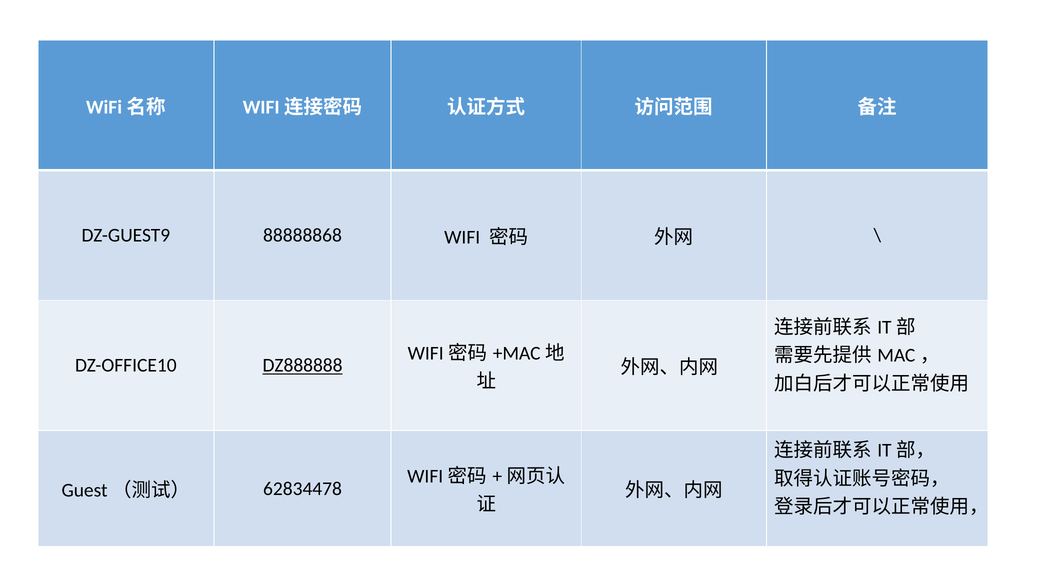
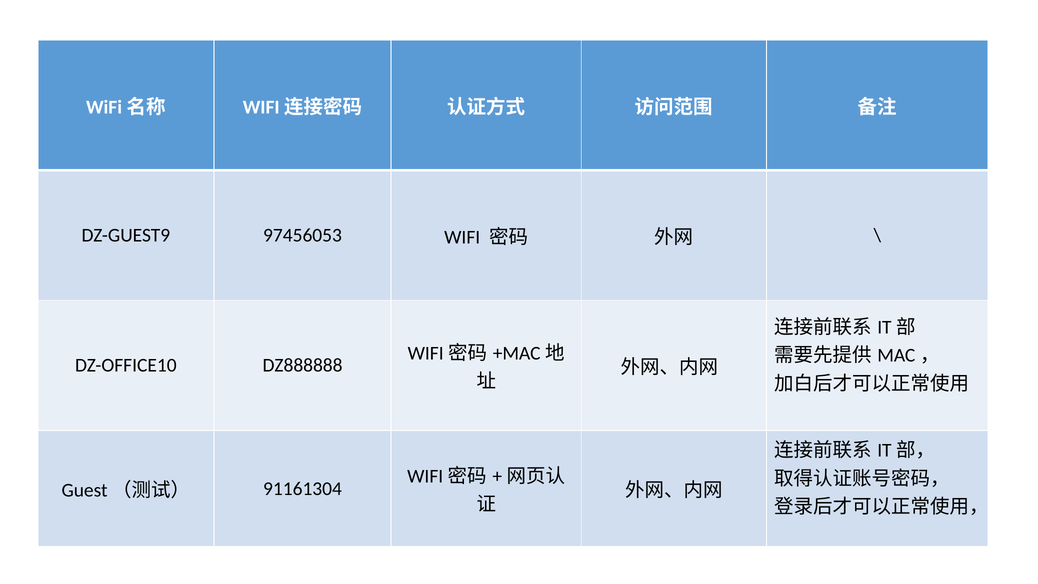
88888868: 88888868 -> 97456053
DZ888888 underline: present -> none
62834478: 62834478 -> 91161304
